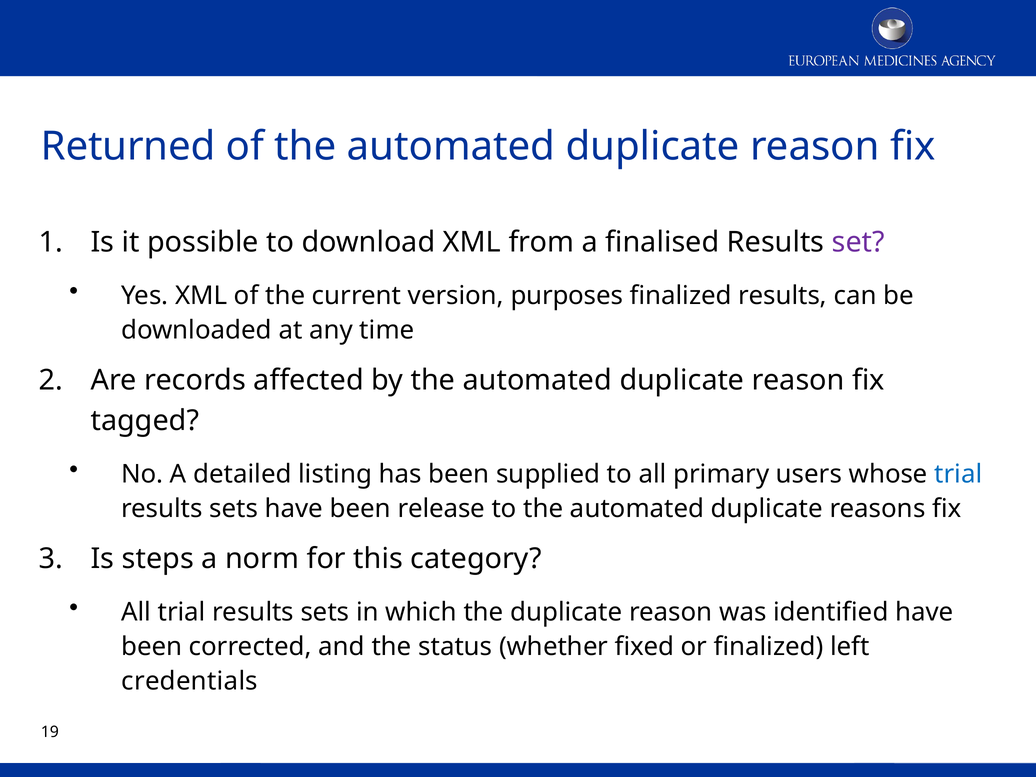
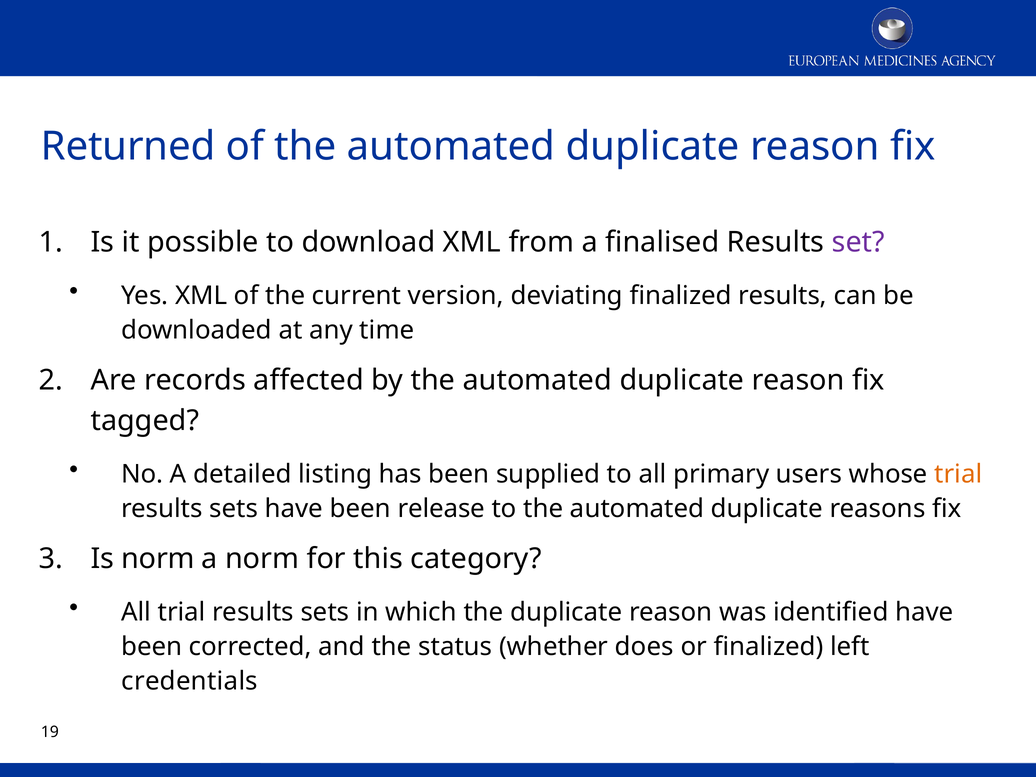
purposes: purposes -> deviating
trial at (958, 474) colour: blue -> orange
Is steps: steps -> norm
fixed: fixed -> does
